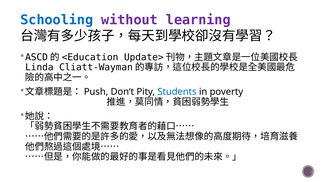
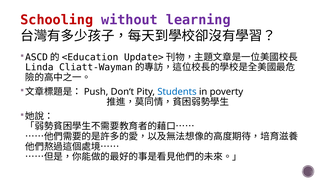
Schooling colour: blue -> red
